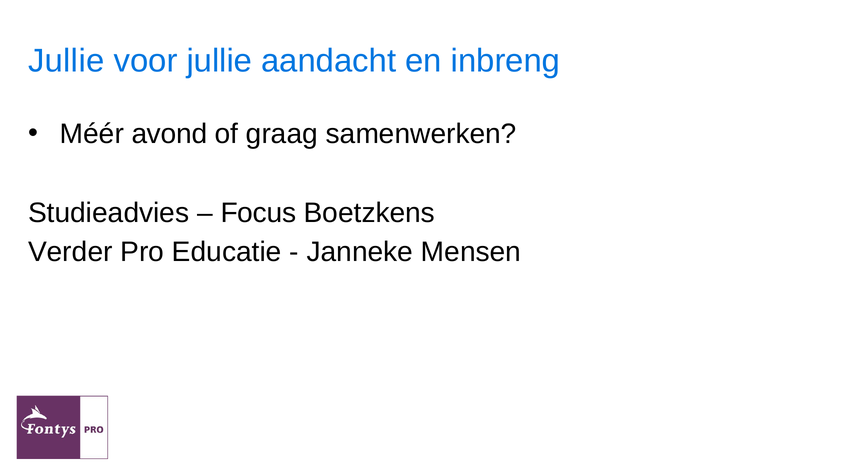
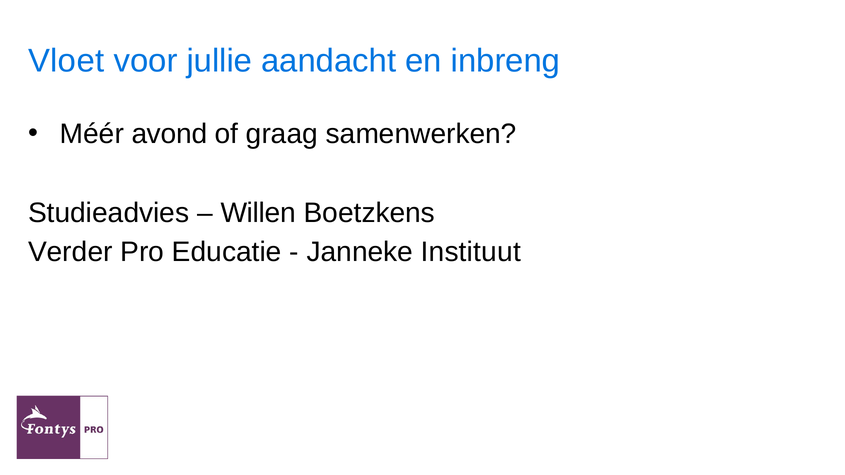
Jullie at (66, 61): Jullie -> Vloet
Focus: Focus -> Willen
Mensen: Mensen -> Instituut
